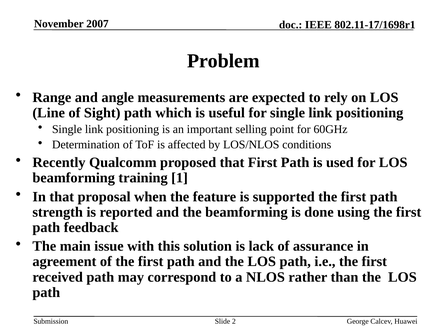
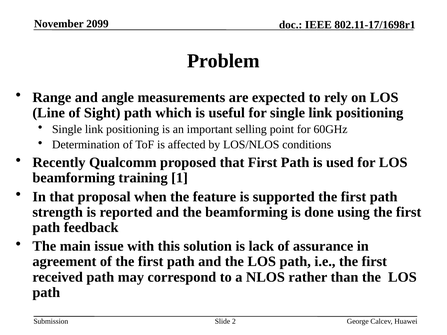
2007: 2007 -> 2099
